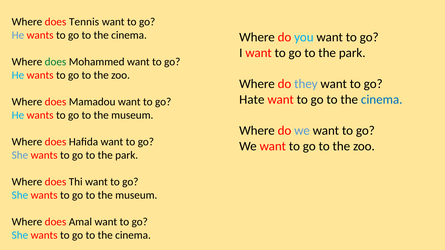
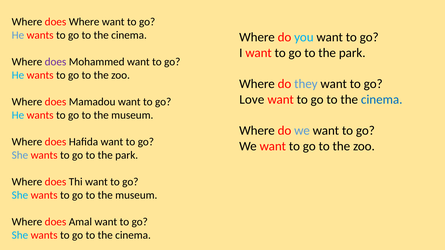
does Tennis: Tennis -> Where
does at (56, 62) colour: green -> purple
Hate: Hate -> Love
